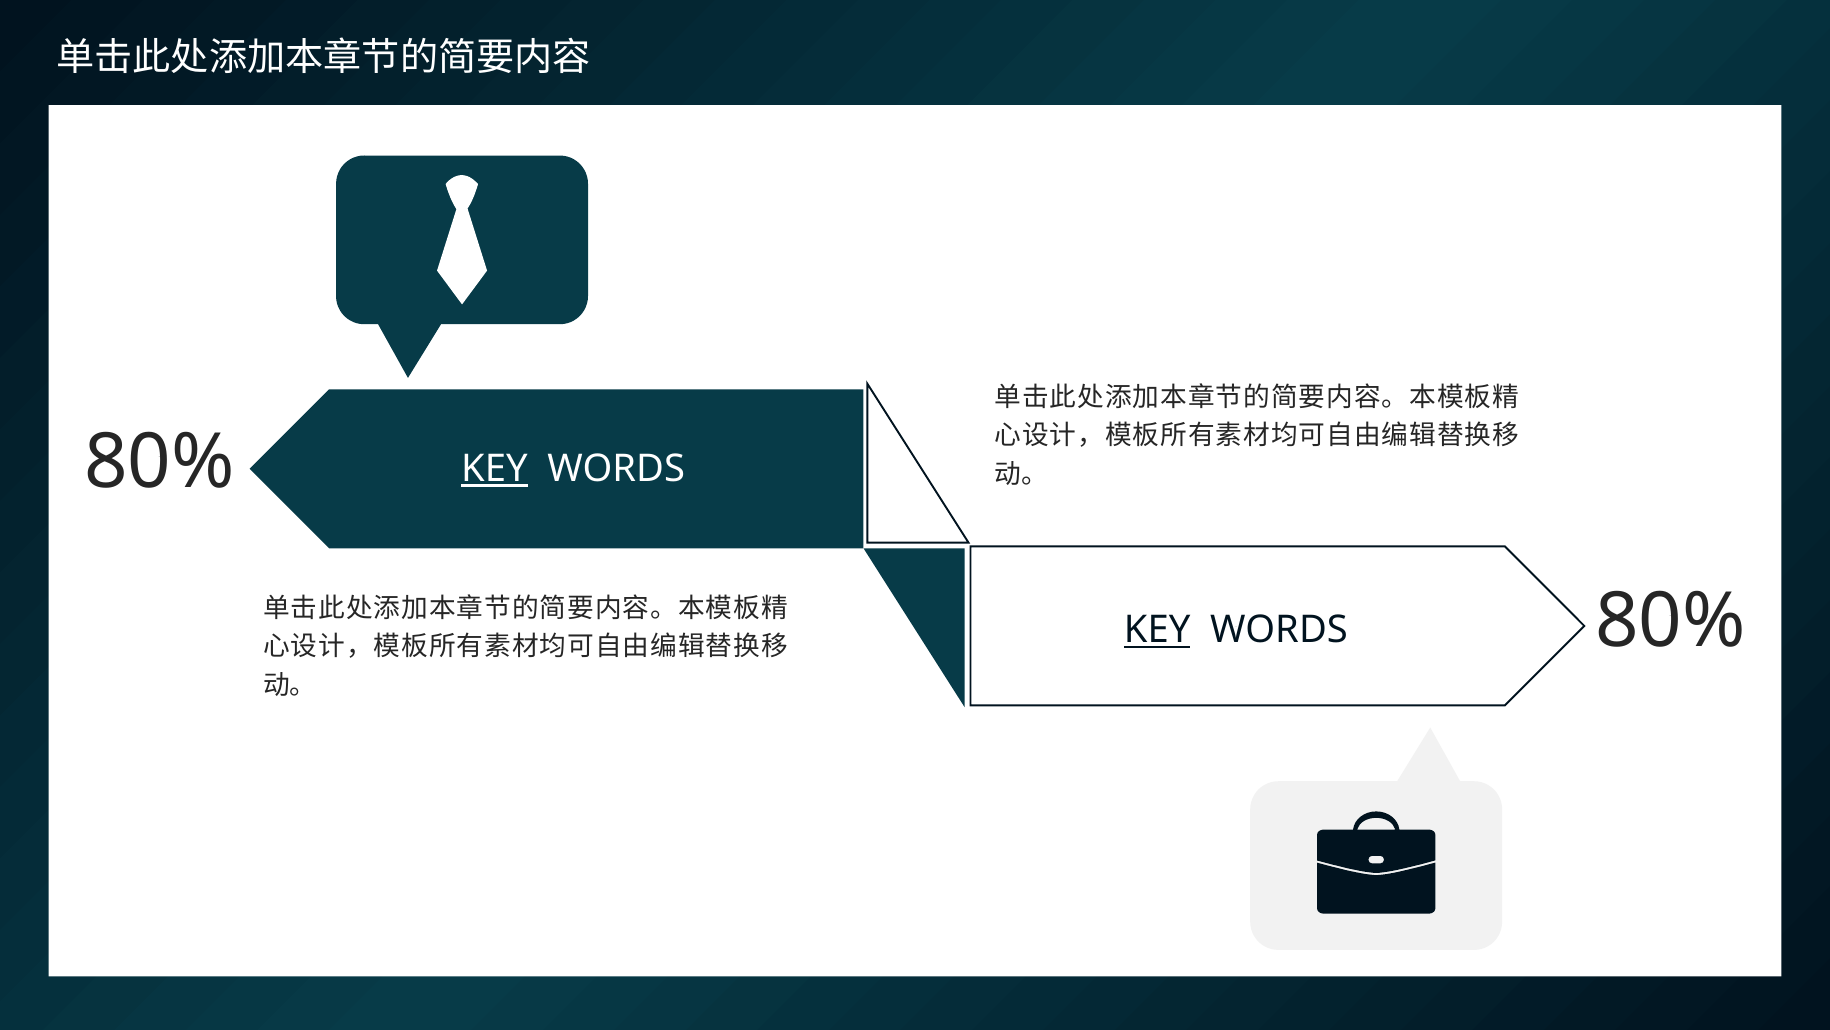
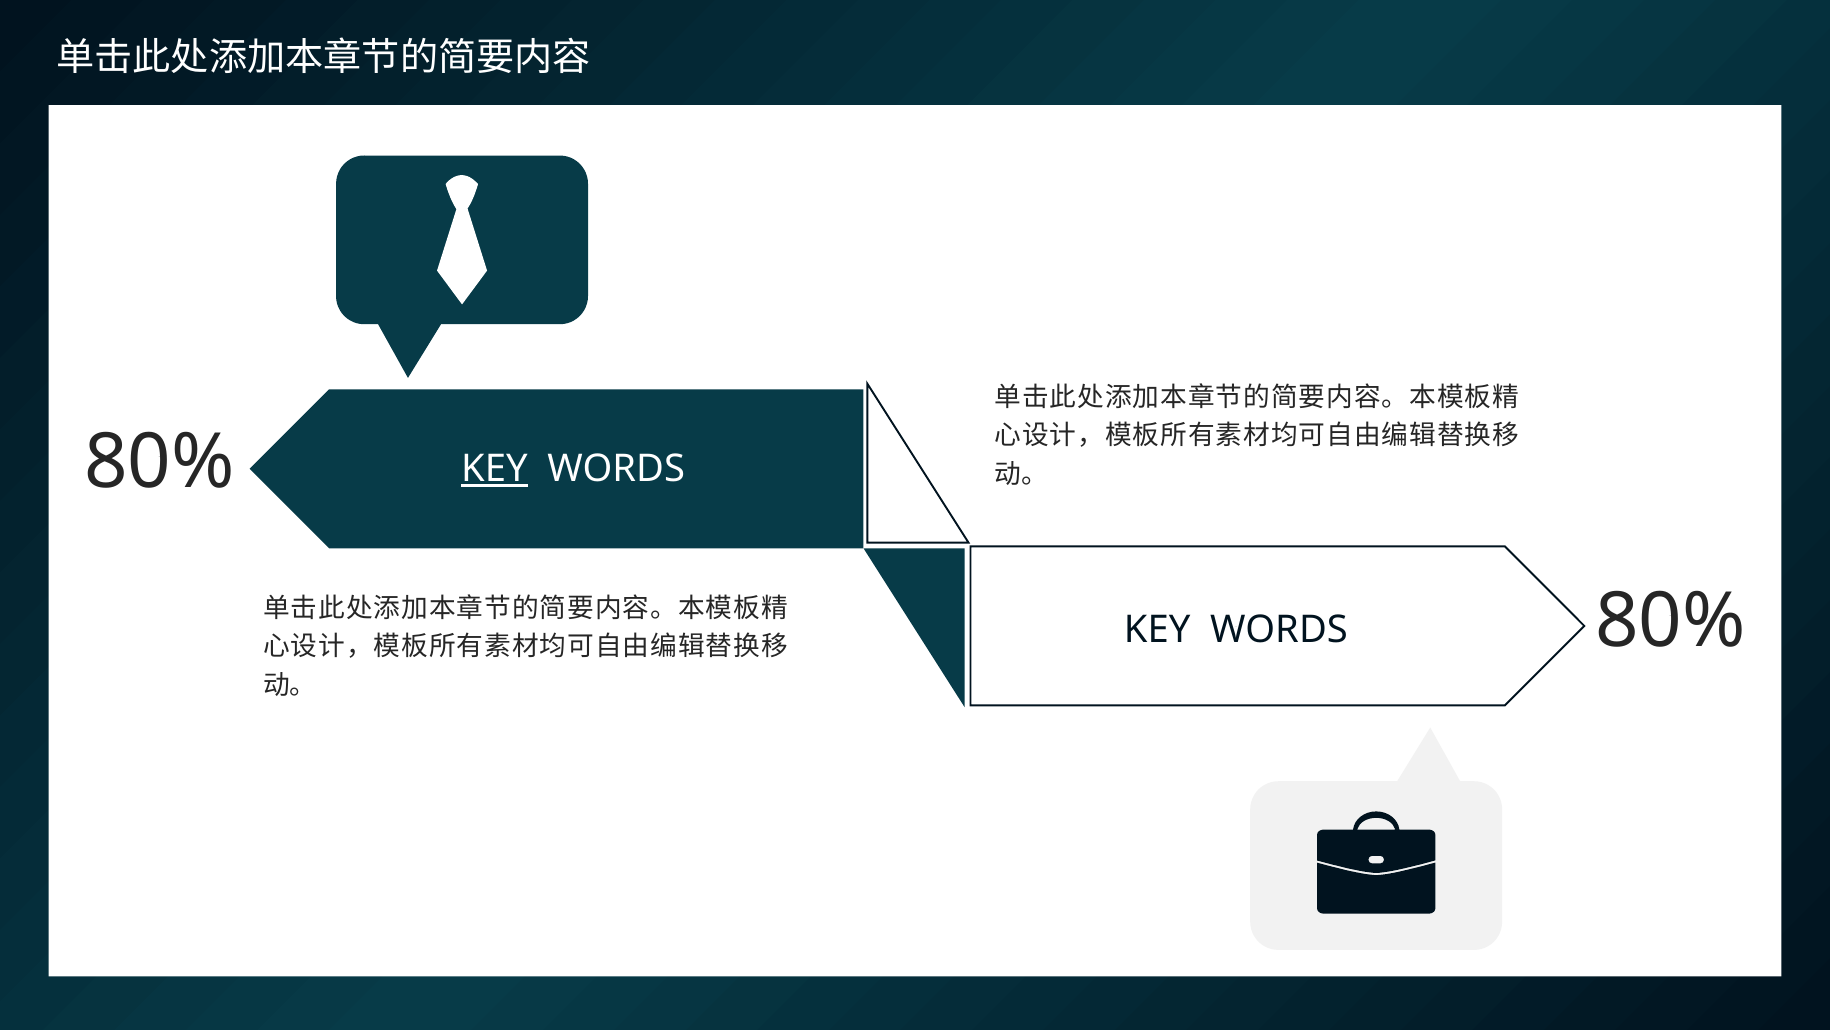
KEY at (1157, 630) underline: present -> none
